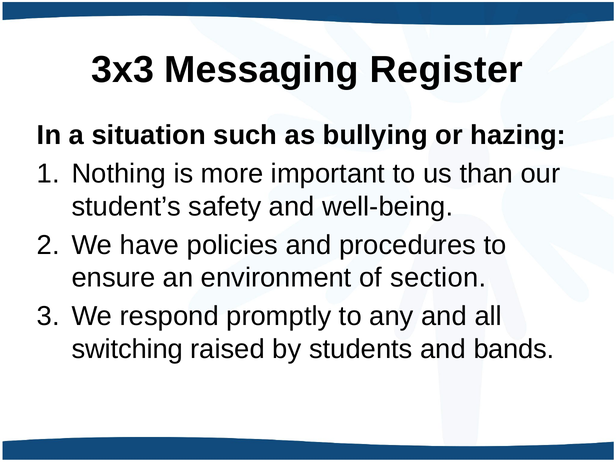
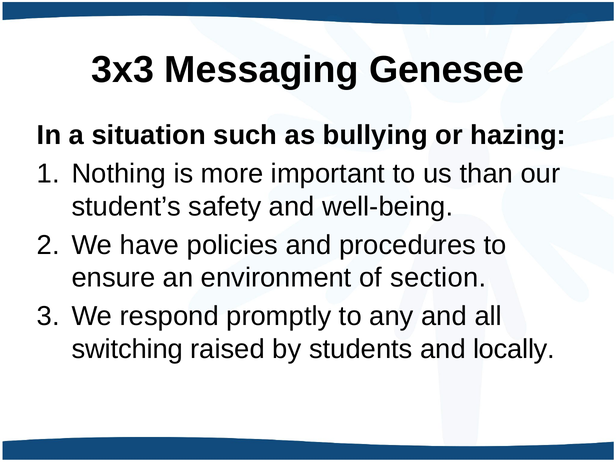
Register: Register -> Genesee
bands: bands -> locally
